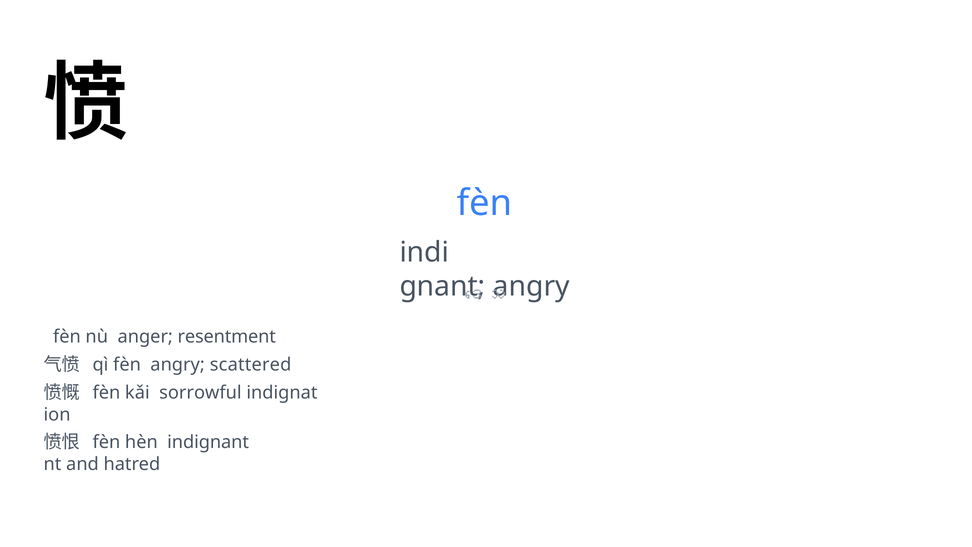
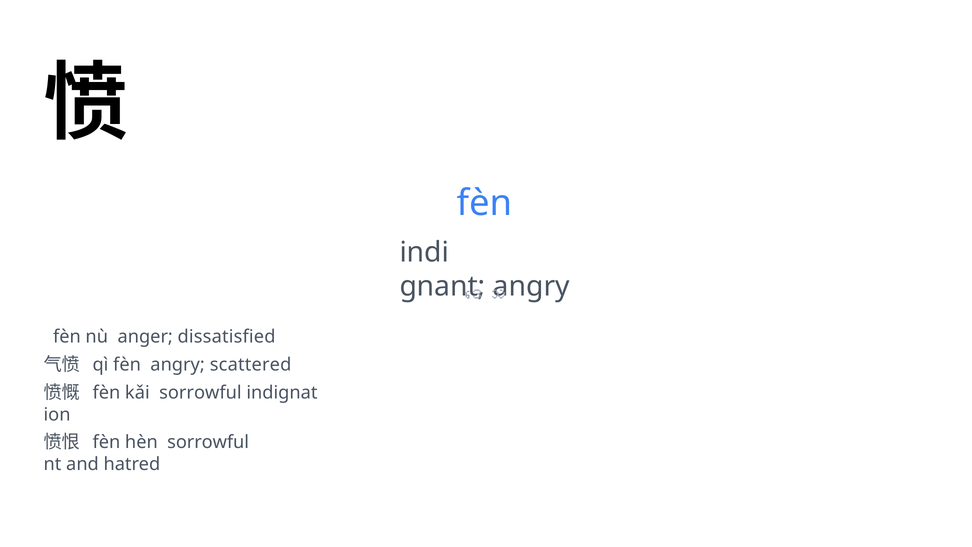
resentment: resentment -> dissatisfied
hèn indignant: indignant -> sorrowful
